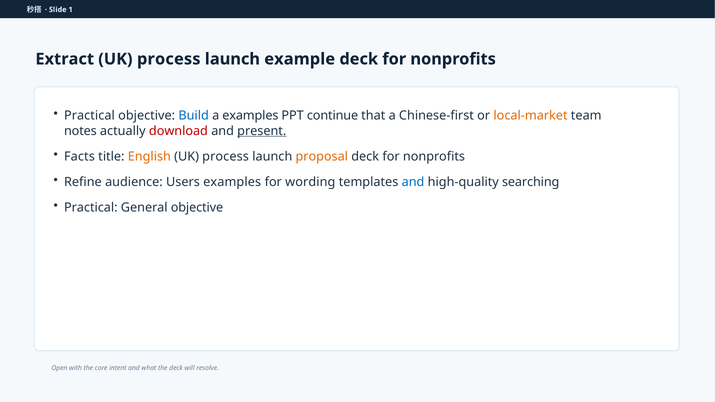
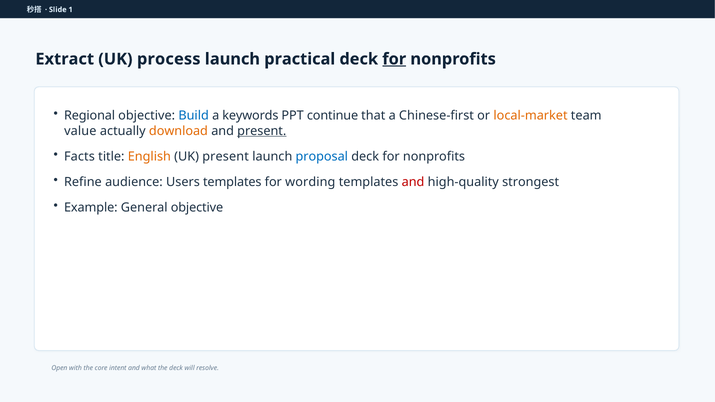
example: example -> practical
for at (394, 59) underline: none -> present
Practical at (89, 116): Practical -> Regional
a examples: examples -> keywords
notes: notes -> value
download colour: red -> orange
process at (226, 157): process -> present
proposal colour: orange -> blue
Users examples: examples -> templates
and at (413, 182) colour: blue -> red
searching: searching -> strongest
Practical at (91, 208): Practical -> Example
